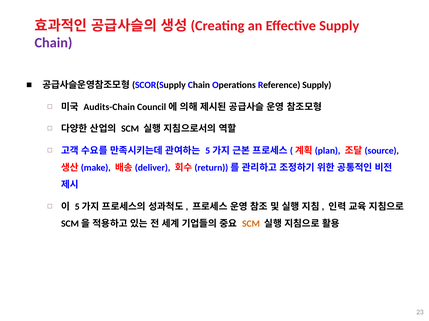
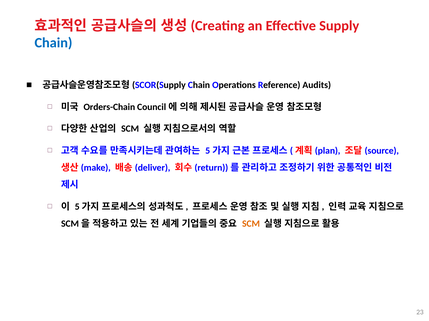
Chain at (53, 43) colour: purple -> blue
Reference Supply: Supply -> Audits
Audits-Chain: Audits-Chain -> Orders-Chain
